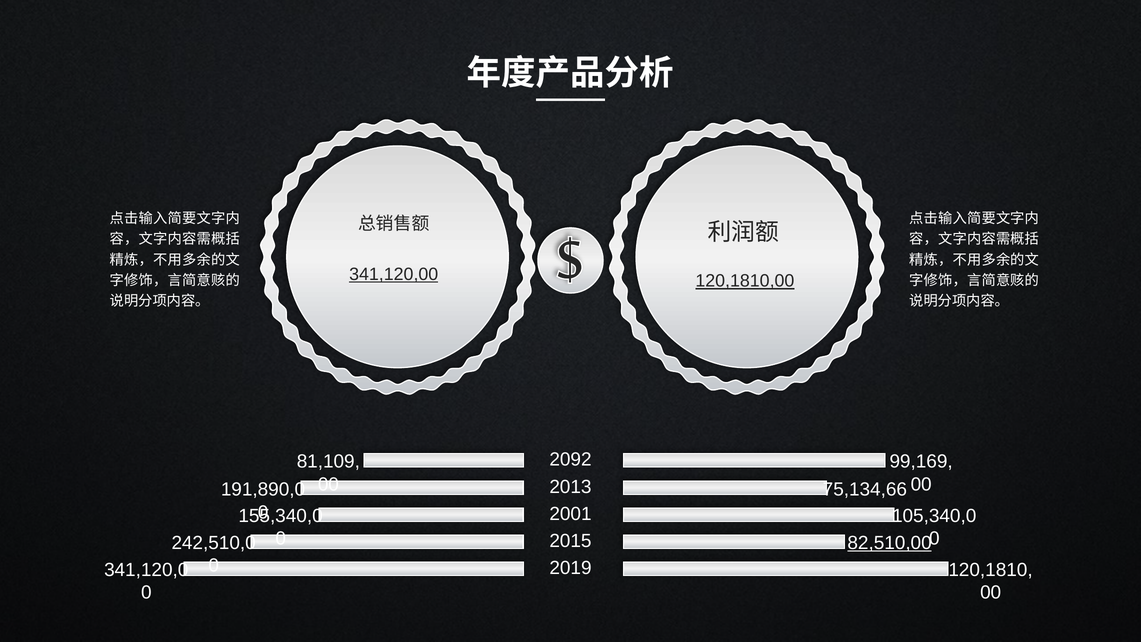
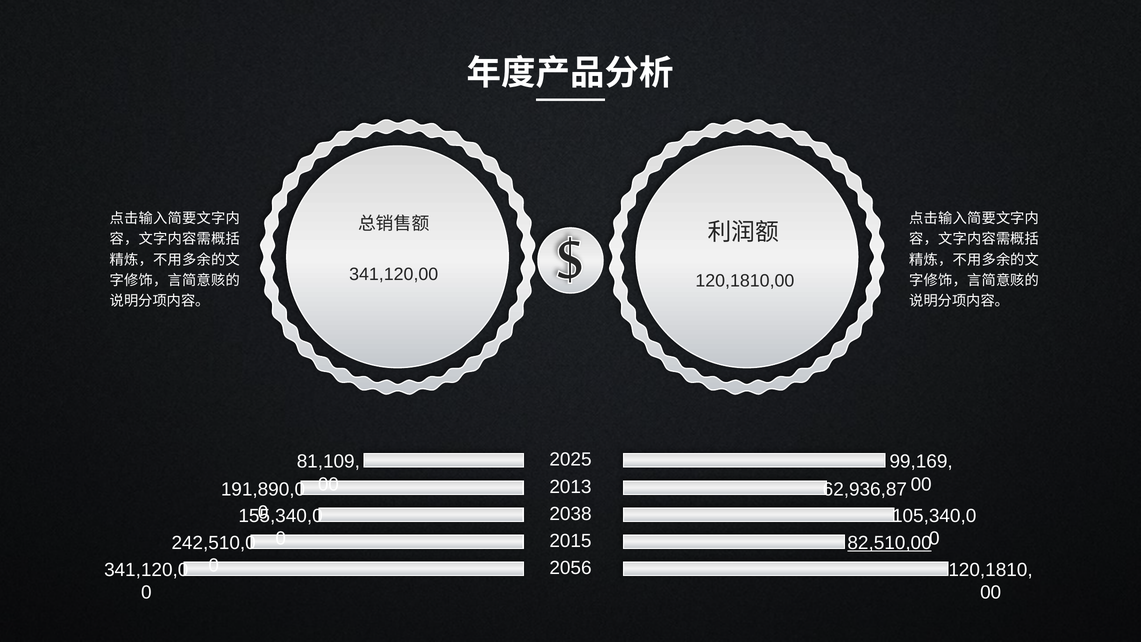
341,120,00 underline: present -> none
120,1810,00 underline: present -> none
2092: 2092 -> 2025
75,134,66: 75,134,66 -> 62,936,87
2001: 2001 -> 2038
2019: 2019 -> 2056
